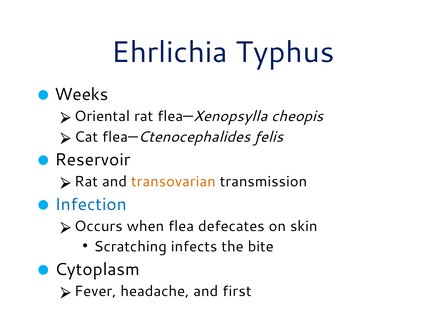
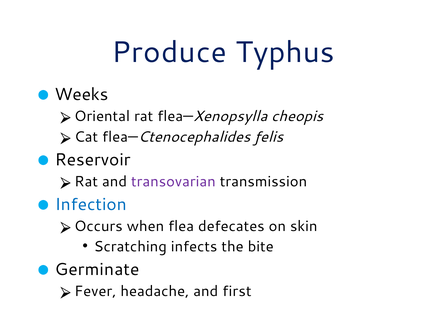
Ehrlichia: Ehrlichia -> Produce
transovarian colour: orange -> purple
Cytoplasm: Cytoplasm -> Germinate
